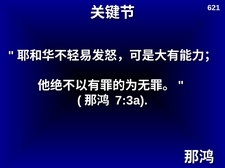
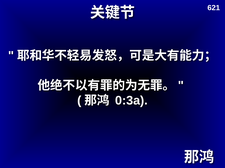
7:3a: 7:3a -> 0:3a
